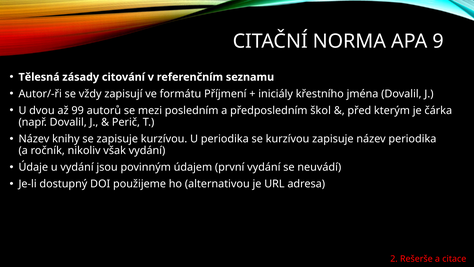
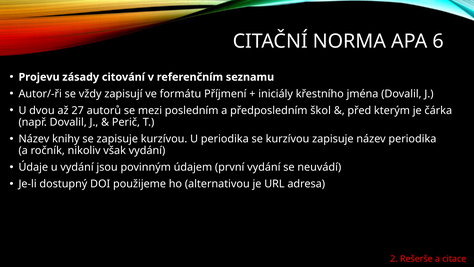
9: 9 -> 6
Tělesná: Tělesná -> Projevu
99: 99 -> 27
